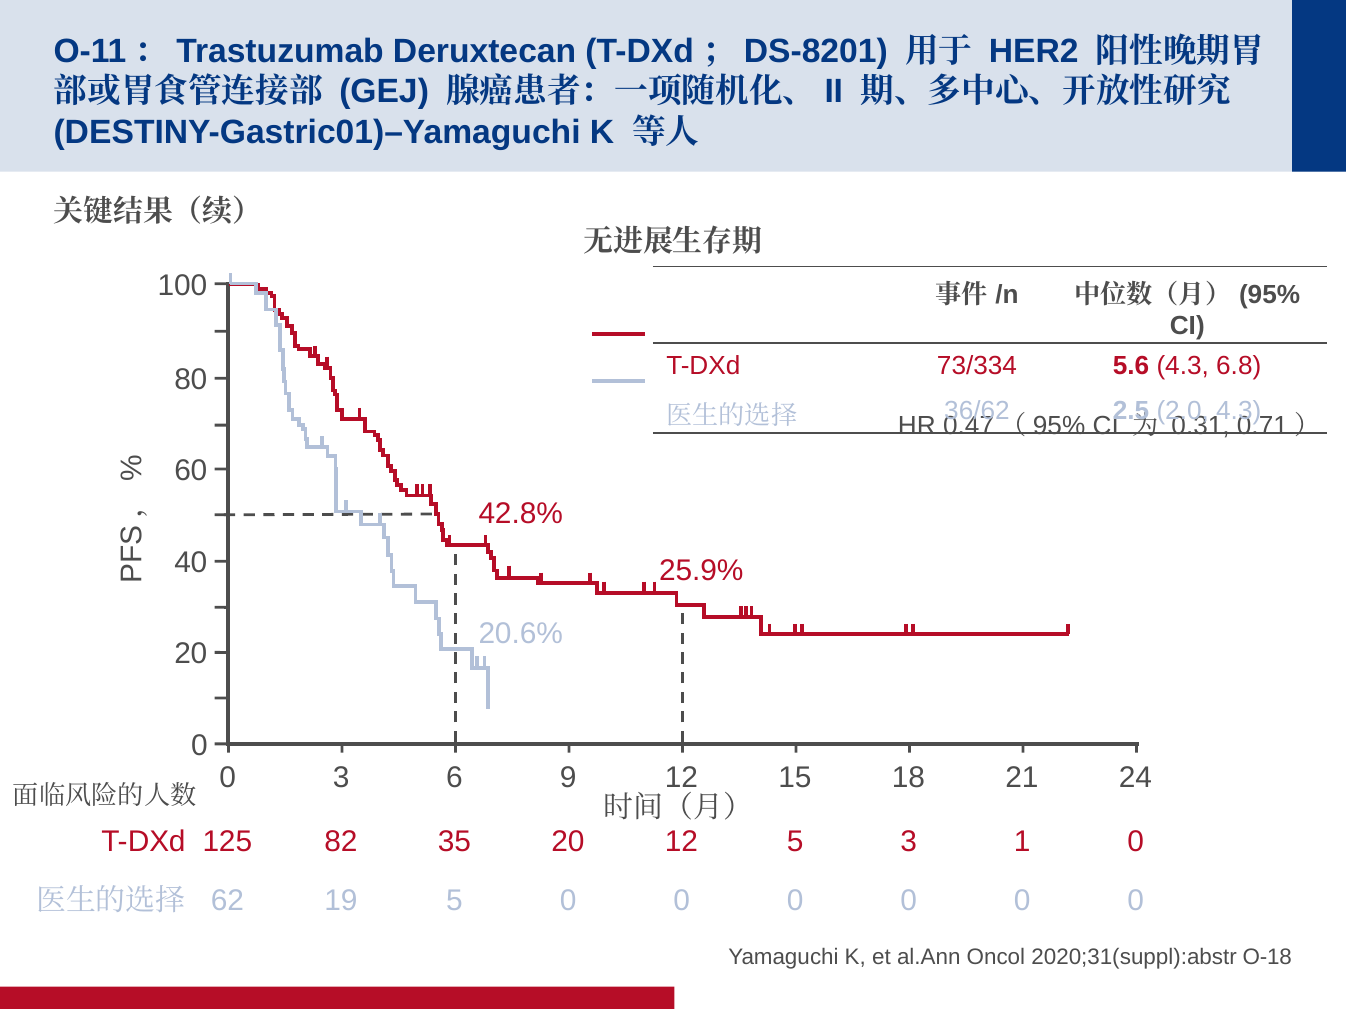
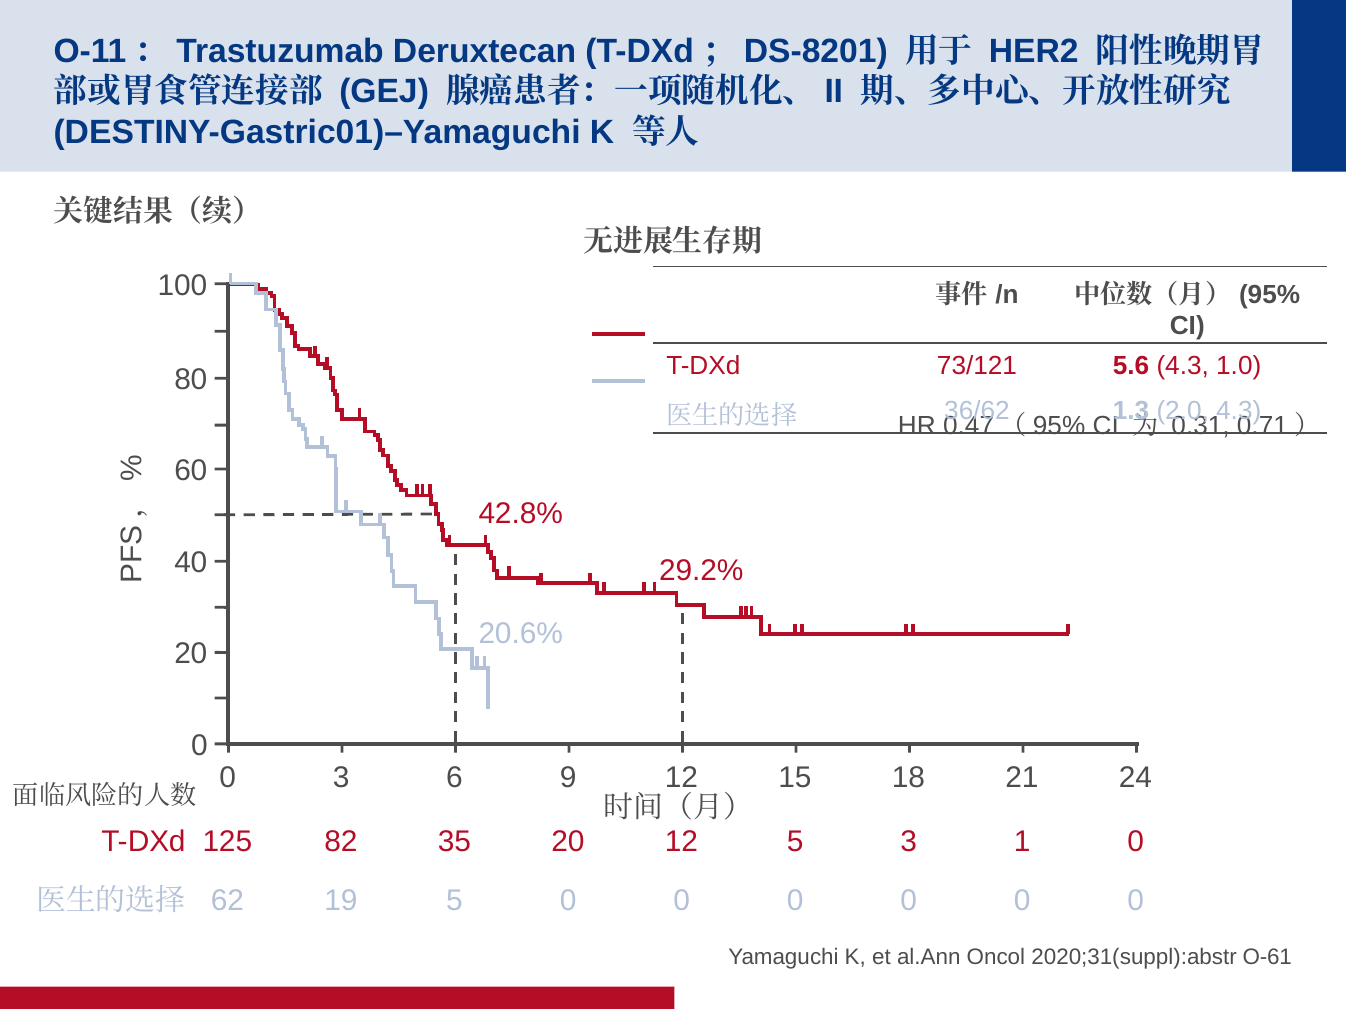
73/334: 73/334 -> 73/121
6.8: 6.8 -> 1.0
2.5: 2.5 -> 1.3
25.9%: 25.9% -> 29.2%
O-18: O-18 -> O-61
